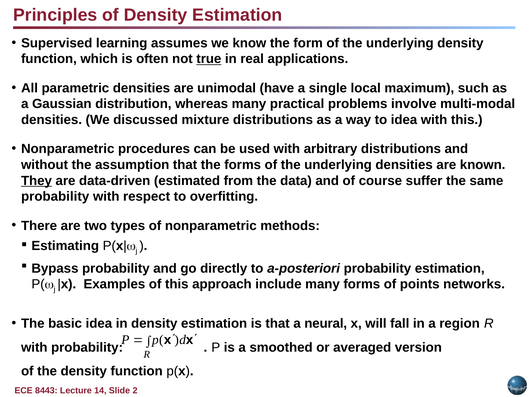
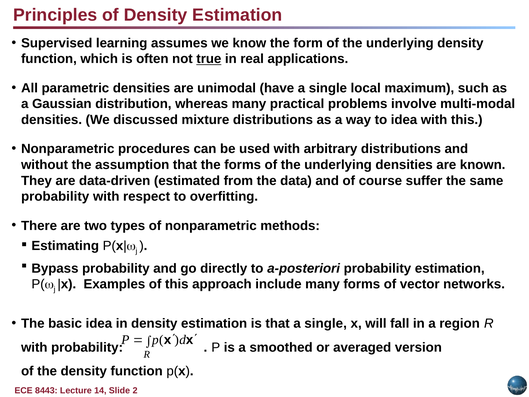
They underline: present -> none
points: points -> vector
that a neural: neural -> single
